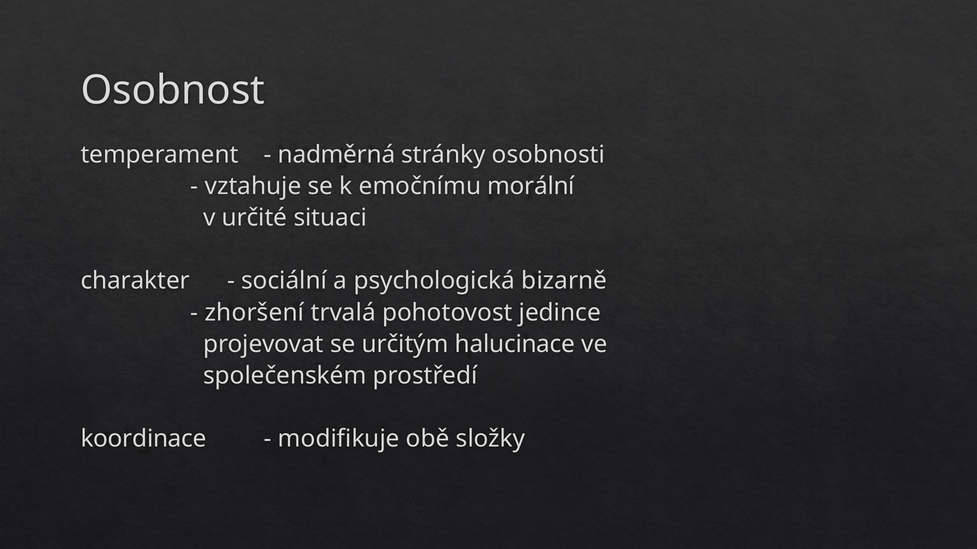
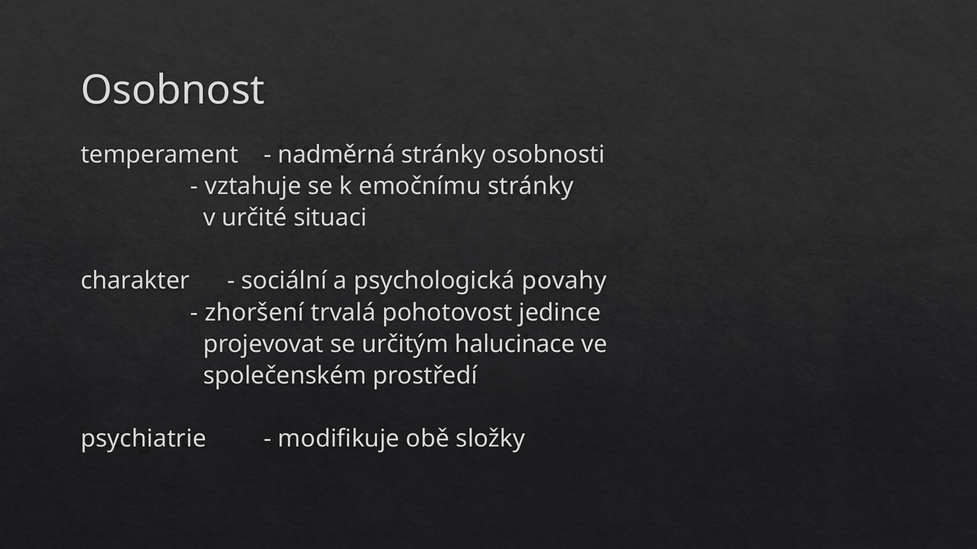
emočnímu morální: morální -> stránky
bizarně: bizarně -> povahy
koordinace: koordinace -> psychiatrie
